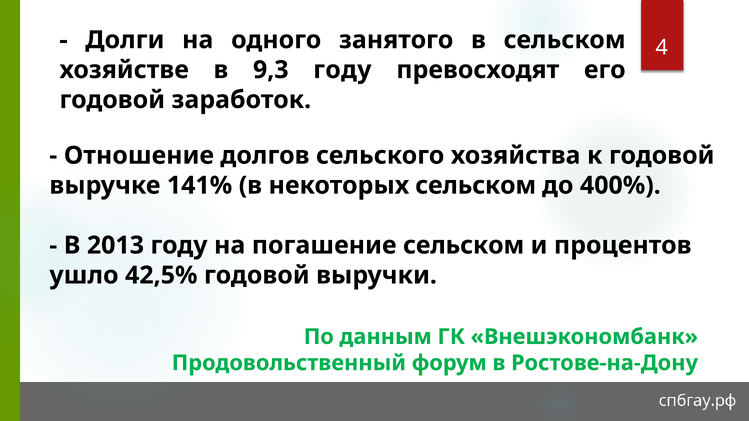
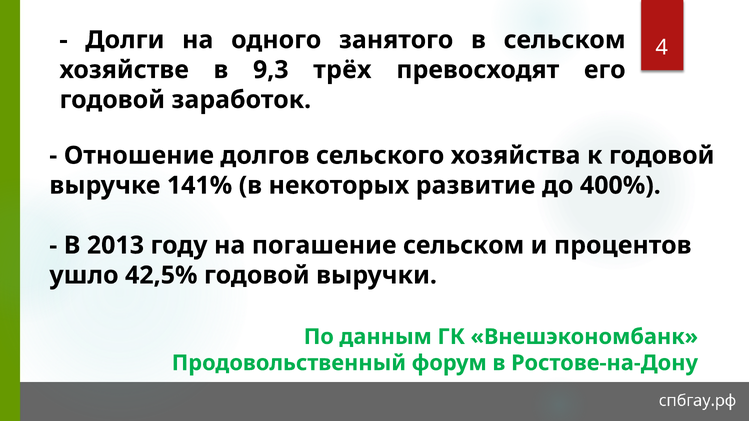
9,3 году: году -> трёх
некоторых сельском: сельском -> развитие
